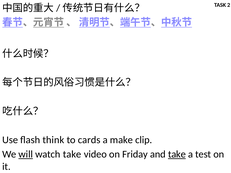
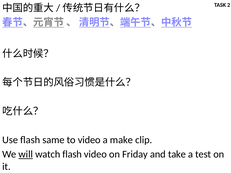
think: think -> same
to cards: cards -> video
watch take: take -> flash
take at (177, 154) underline: present -> none
